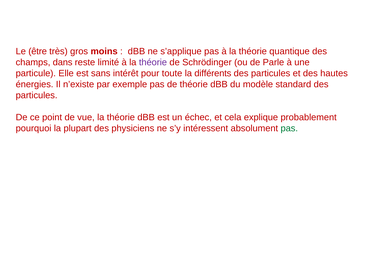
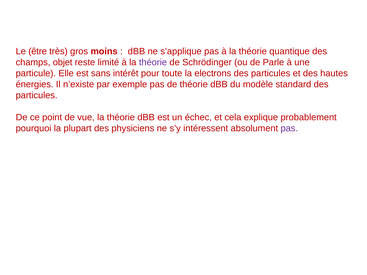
dans: dans -> objet
différents: différents -> electrons
pas at (289, 128) colour: green -> purple
